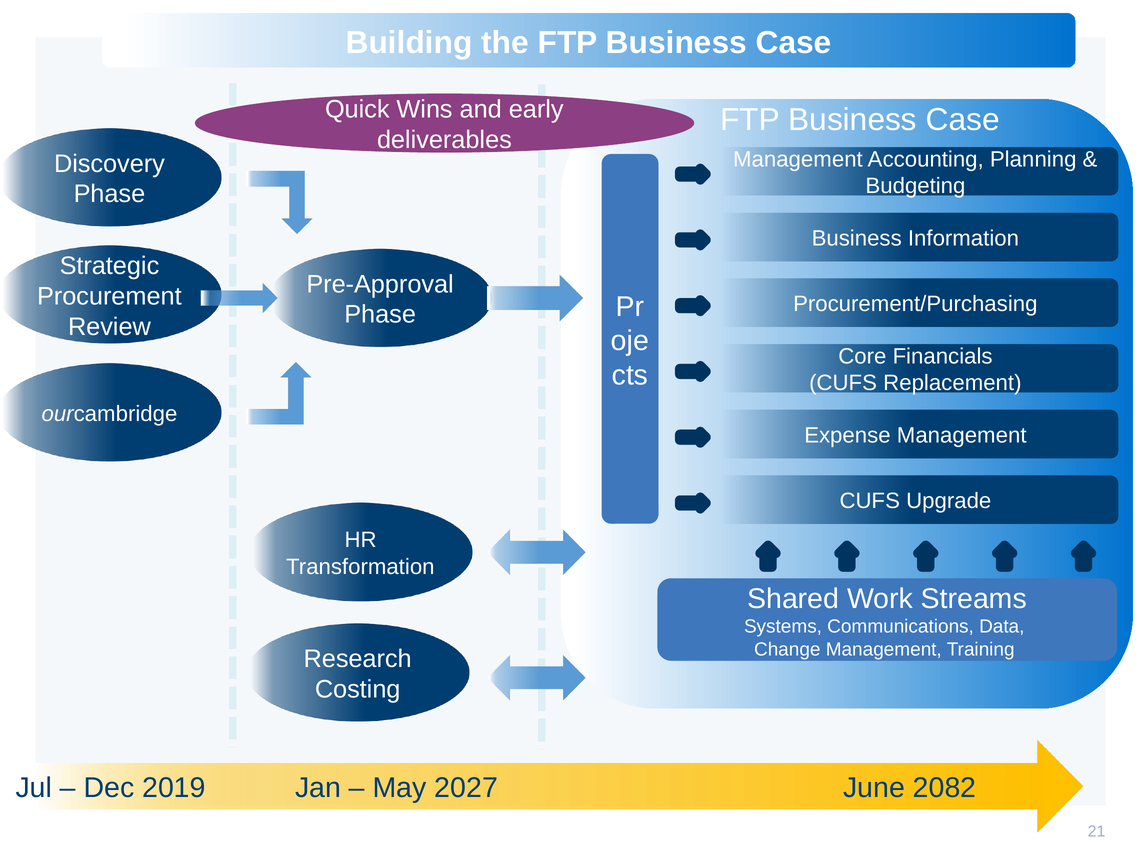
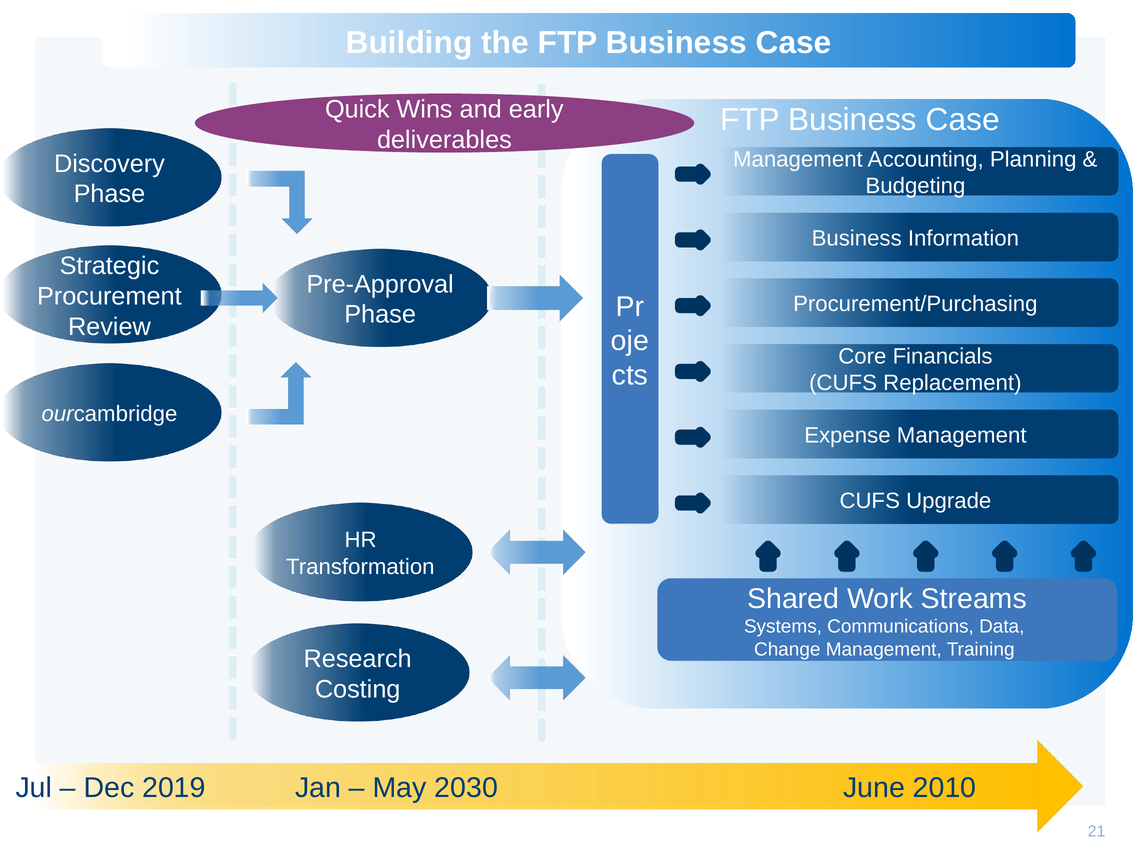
2027: 2027 -> 2030
2082: 2082 -> 2010
